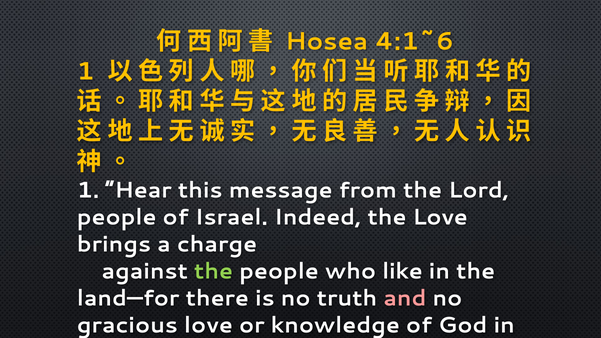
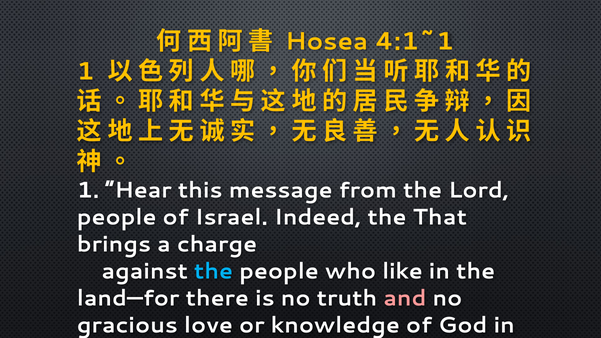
4:1~6: 4:1~6 -> 4:1~1
the Love: Love -> That
the at (214, 271) colour: light green -> light blue
